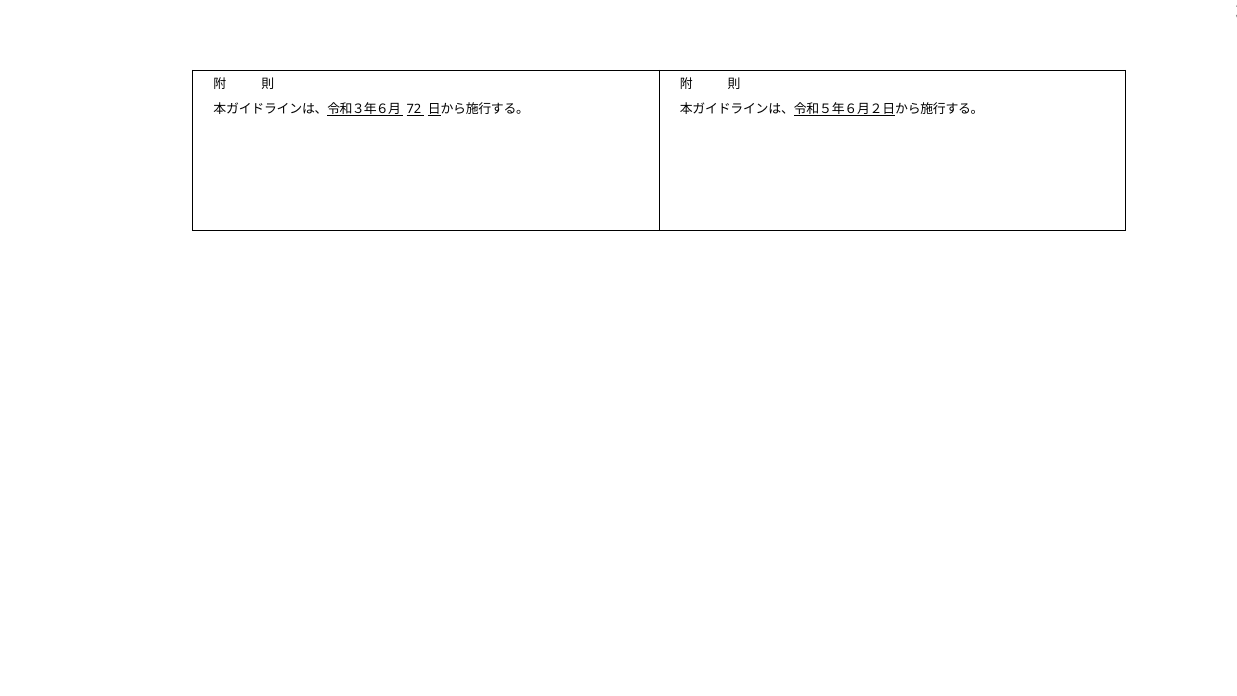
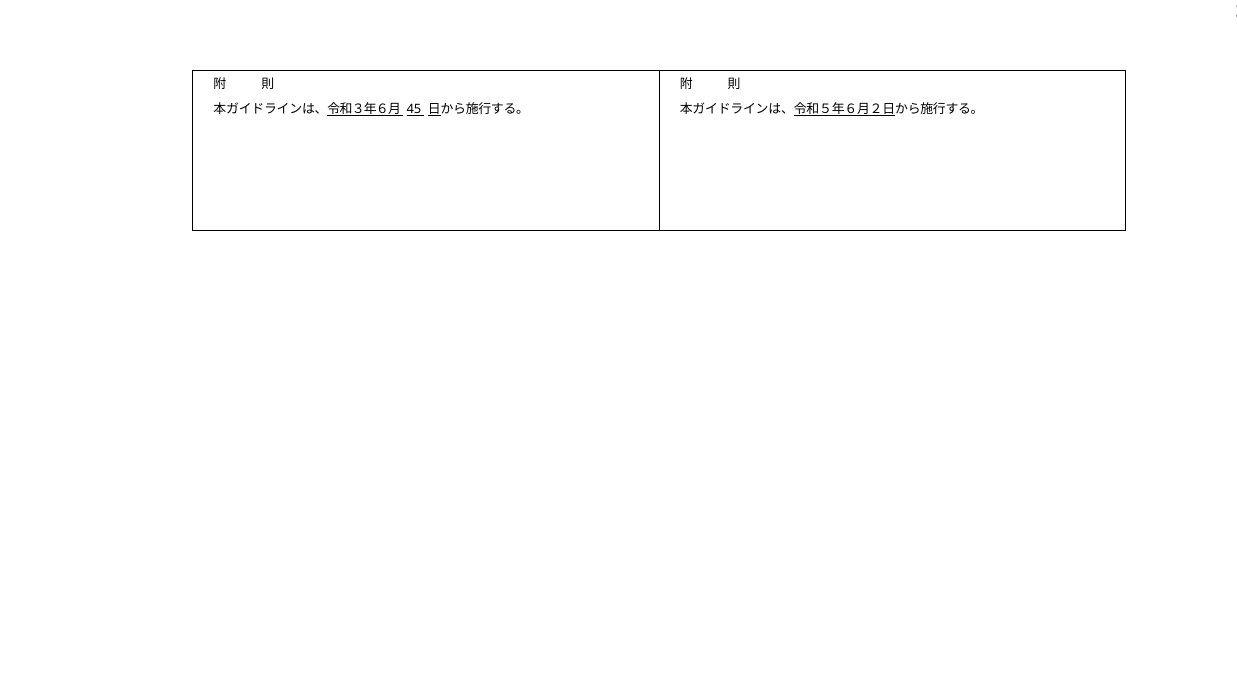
72: 72 -> 45
